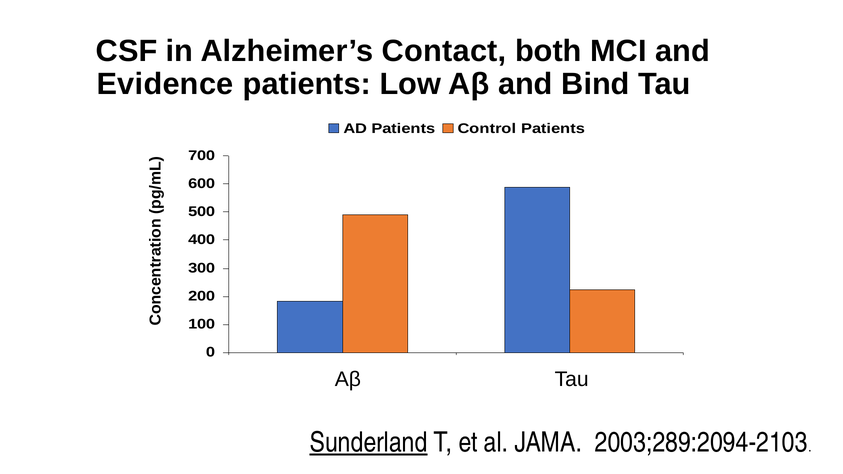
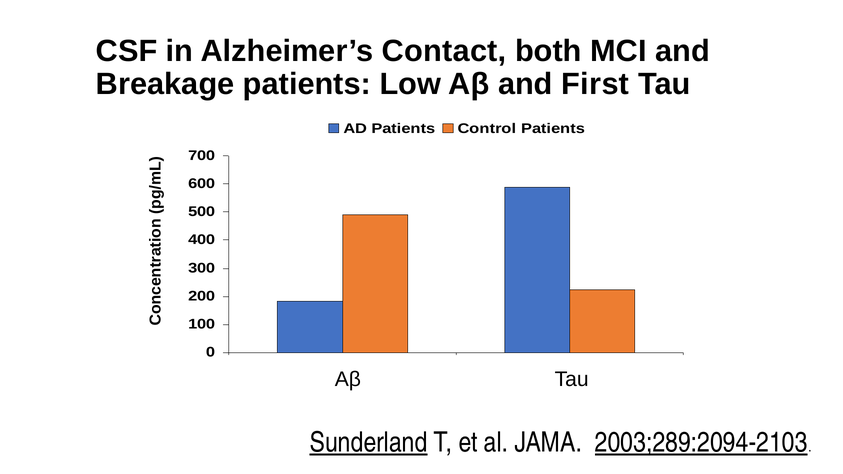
Evidence: Evidence -> Breakage
Bind: Bind -> First
2003;289:2094-2103 underline: none -> present
